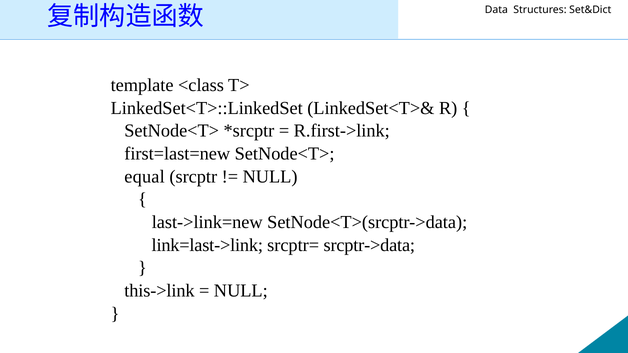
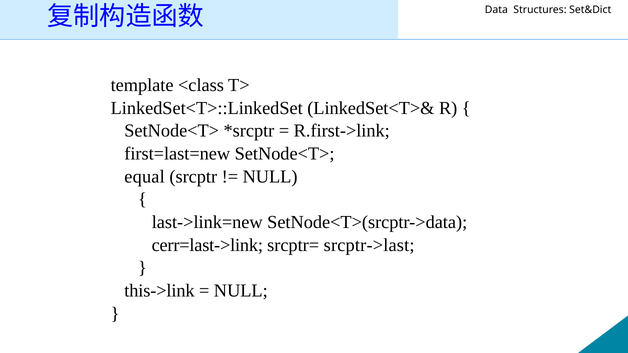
link=last->link: link=last->link -> cerr=last->link
srcptr->data: srcptr->data -> srcptr->last
